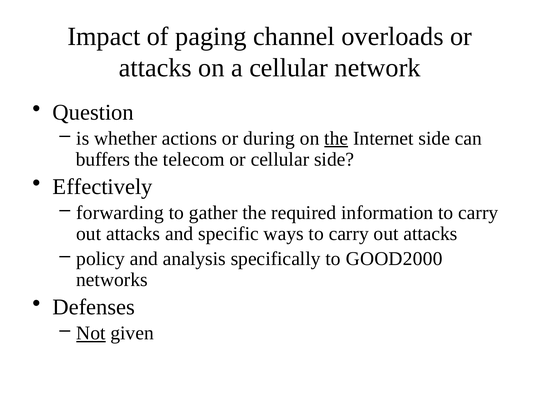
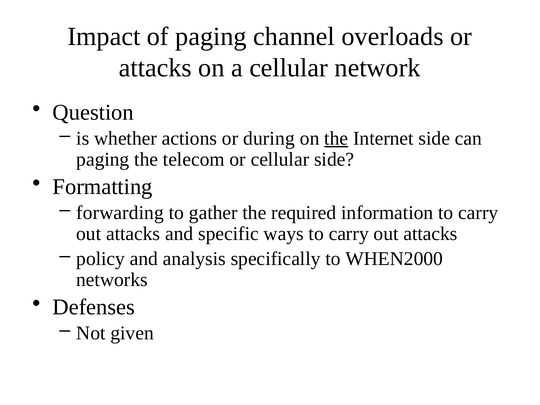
buffers at (103, 159): buffers -> paging
Effectively: Effectively -> Formatting
GOOD2000: GOOD2000 -> WHEN2000
Not underline: present -> none
